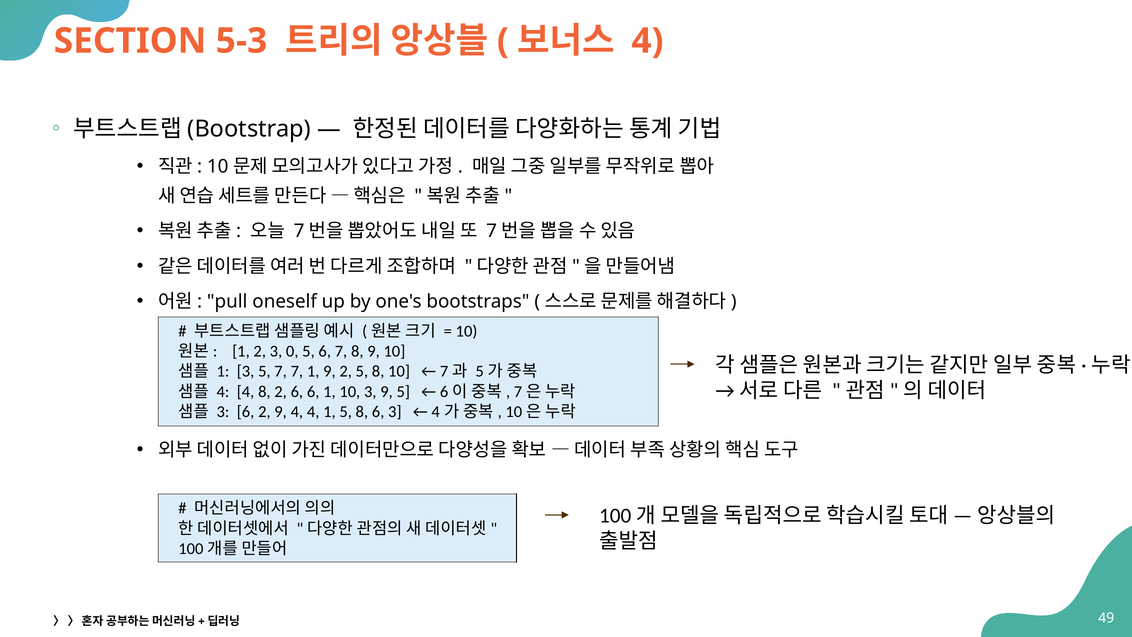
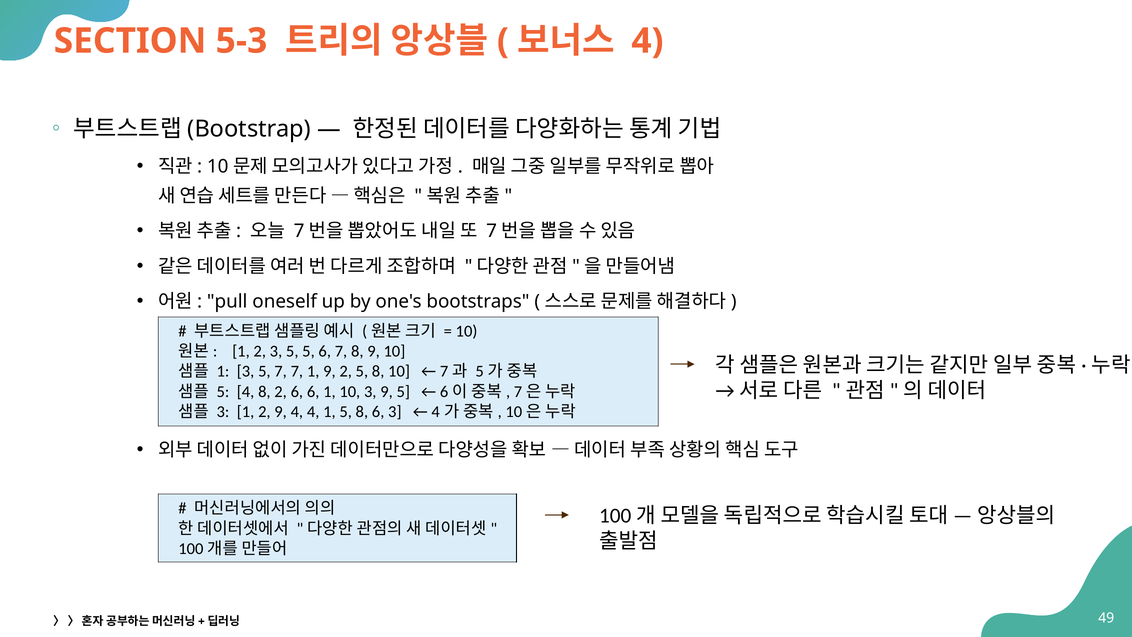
2 3 0: 0 -> 5
4 at (223, 391): 4 -> 5
3 6: 6 -> 1
